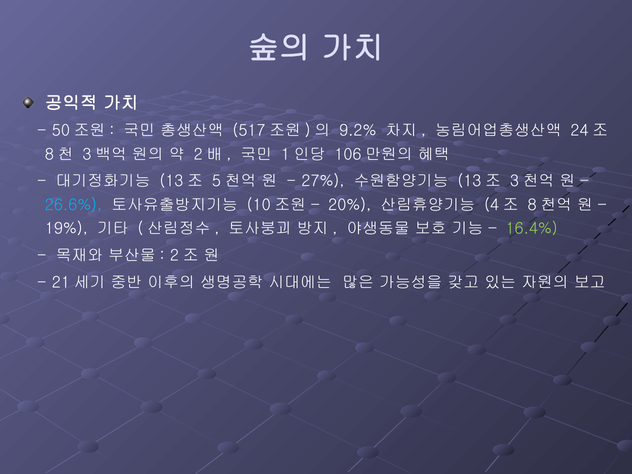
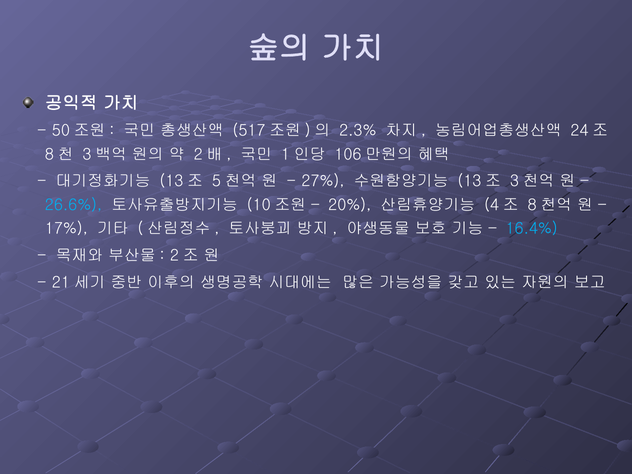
9.2%: 9.2% -> 2.3%
19%: 19% -> 17%
16.4% colour: light green -> light blue
